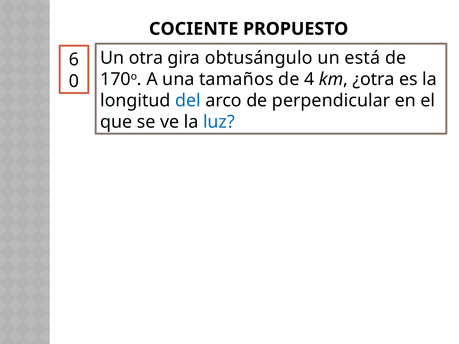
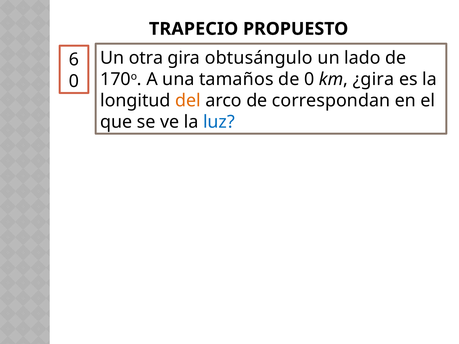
COCIENTE: COCIENTE -> TRAPECIO
está: está -> lado
de 4: 4 -> 0
¿otra: ¿otra -> ¿gira
del colour: blue -> orange
perpendicular: perpendicular -> correspondan
